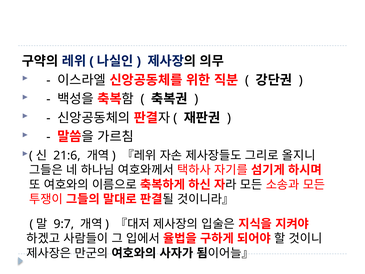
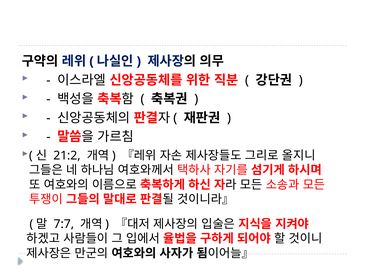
21:6: 21:6 -> 21:2
9:7: 9:7 -> 7:7
